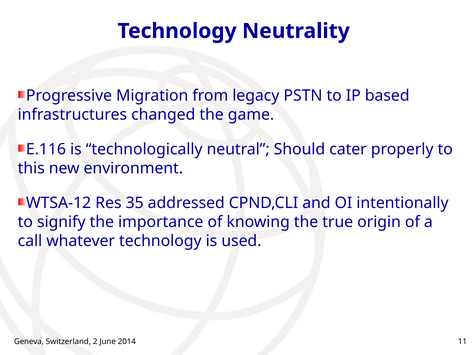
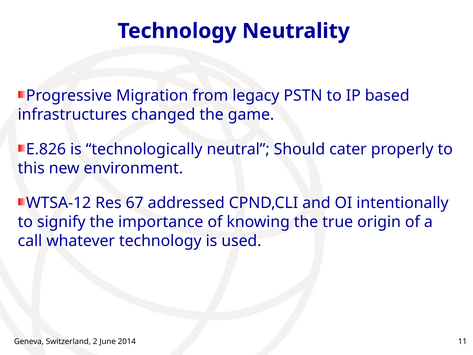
E.116: E.116 -> E.826
35: 35 -> 67
